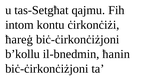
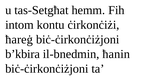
qajmu: qajmu -> hemm
b’kollu: b’kollu -> b’kbira
